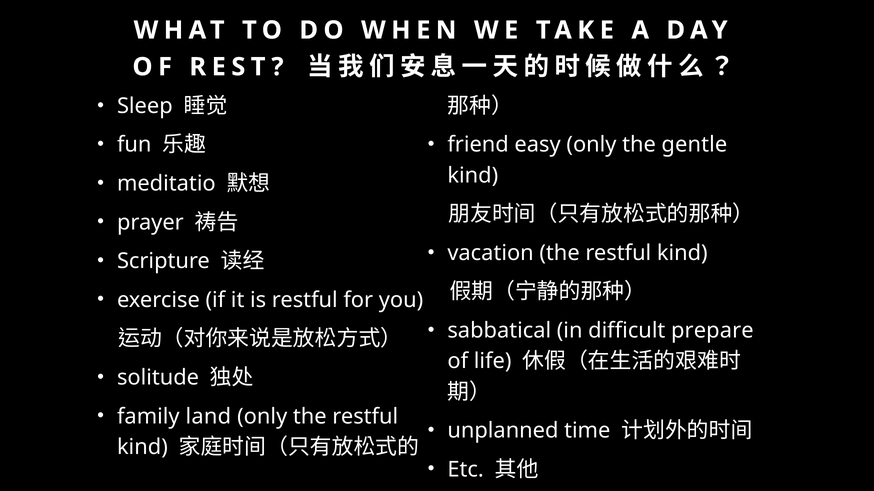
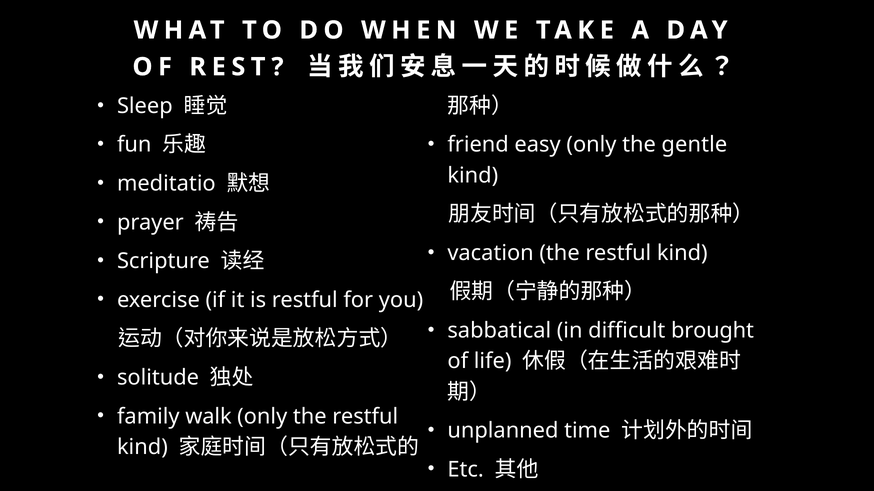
prepare: prepare -> brought
land: land -> walk
